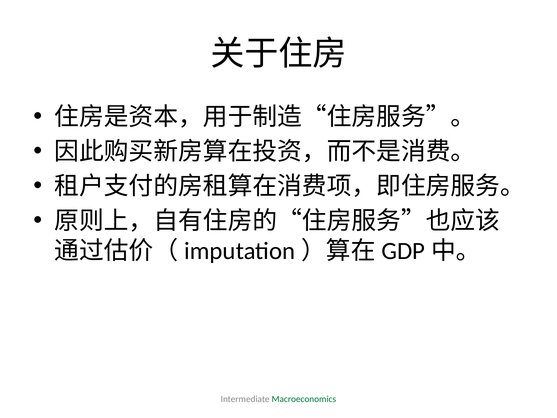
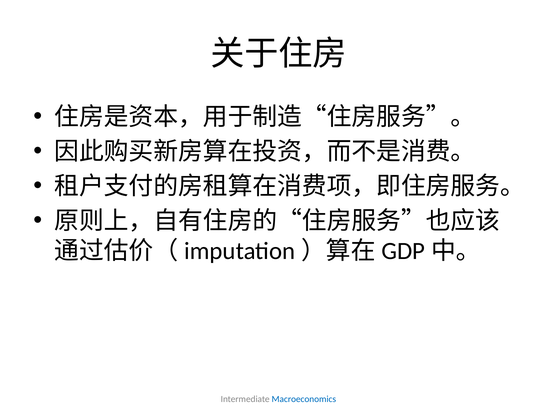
Macroeconomics colour: green -> blue
